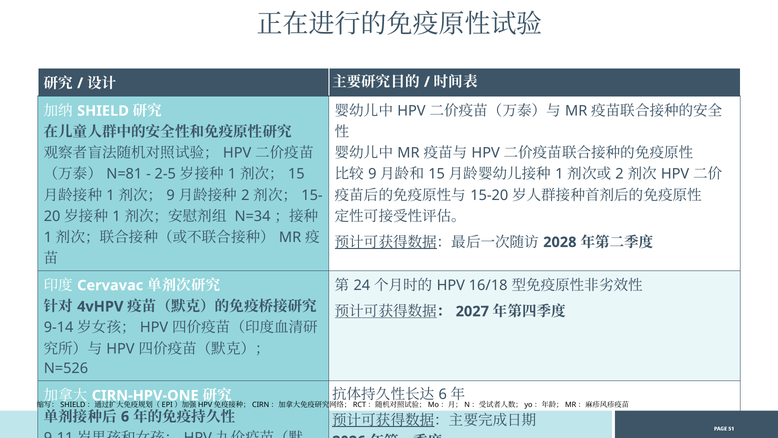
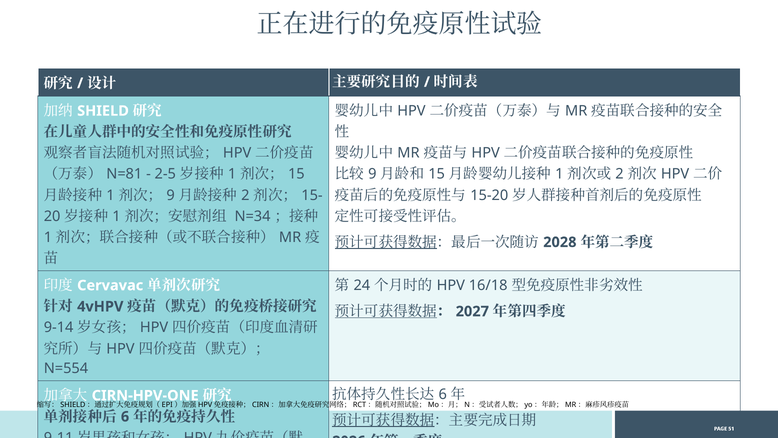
N=526: N=526 -> N=554
